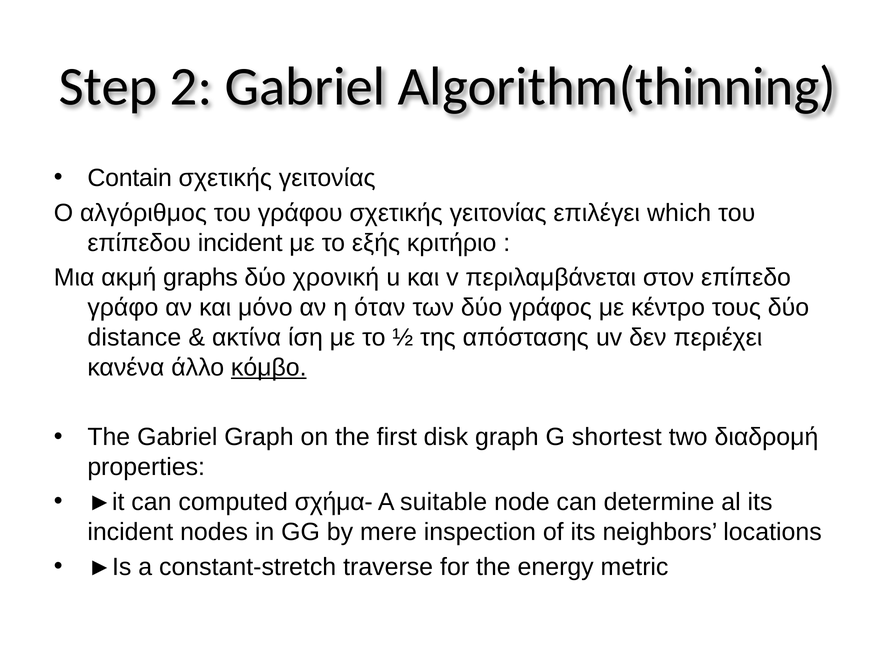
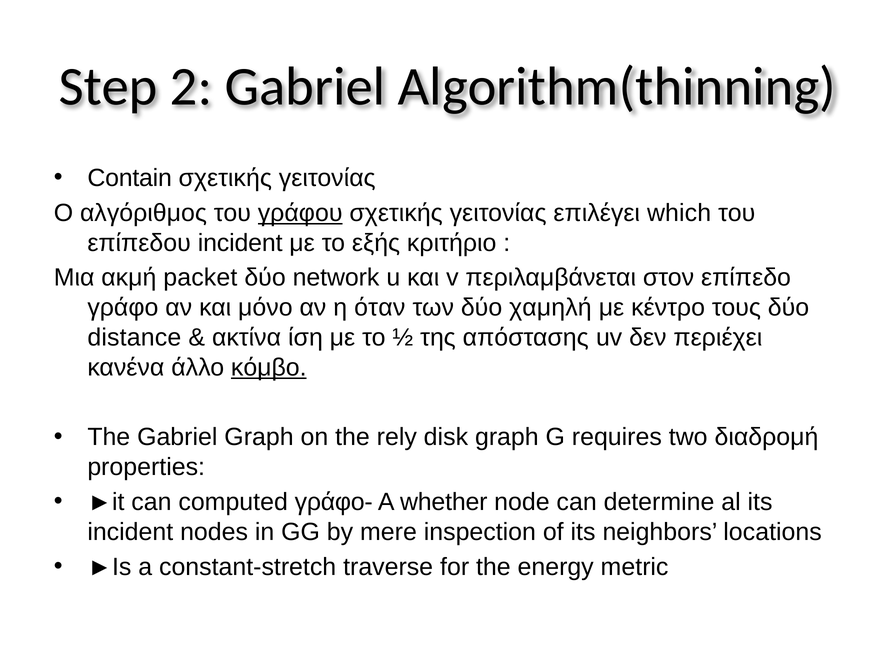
γράφου underline: none -> present
graphs: graphs -> packet
χρονική: χρονική -> network
γράφος: γράφος -> χαμηλή
first: first -> rely
shortest: shortest -> requires
σχήμα-: σχήμα- -> γράφο-
suitable: suitable -> whether
